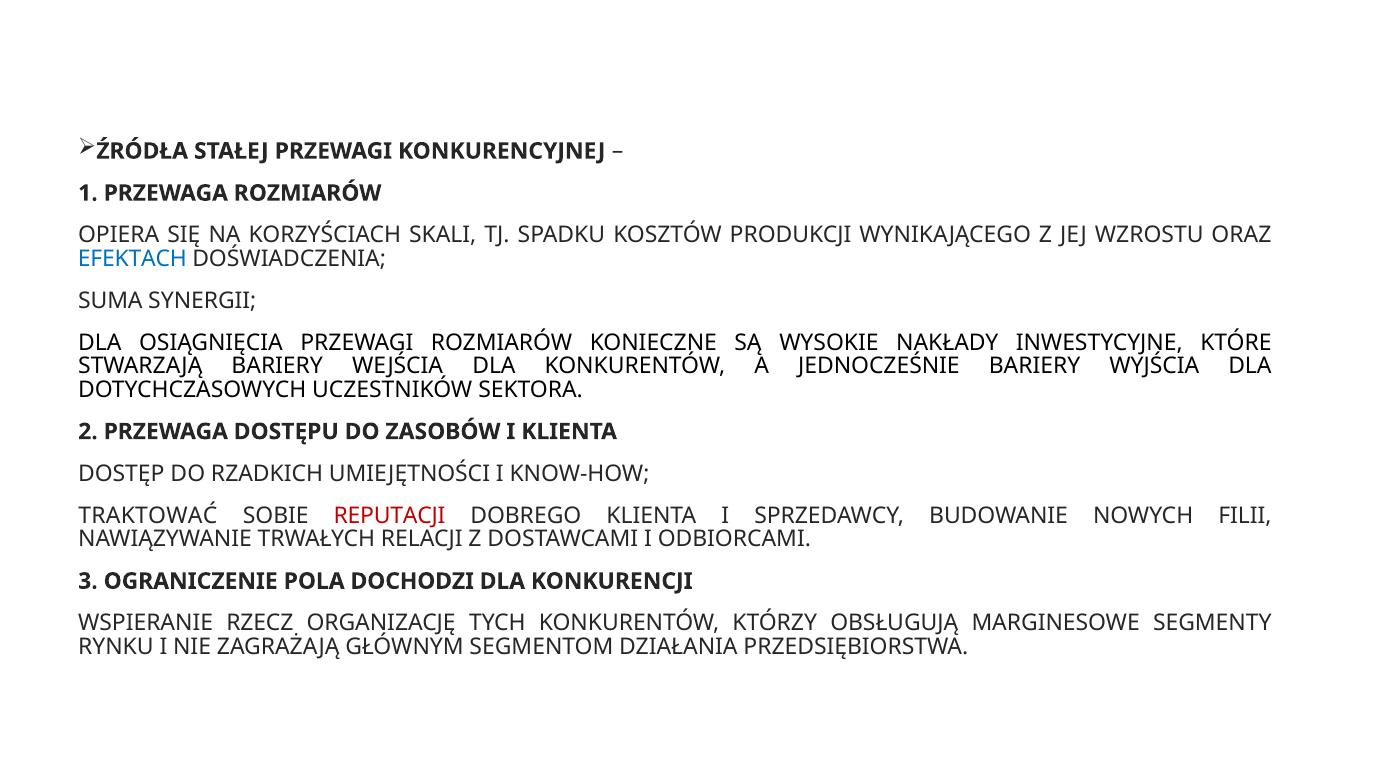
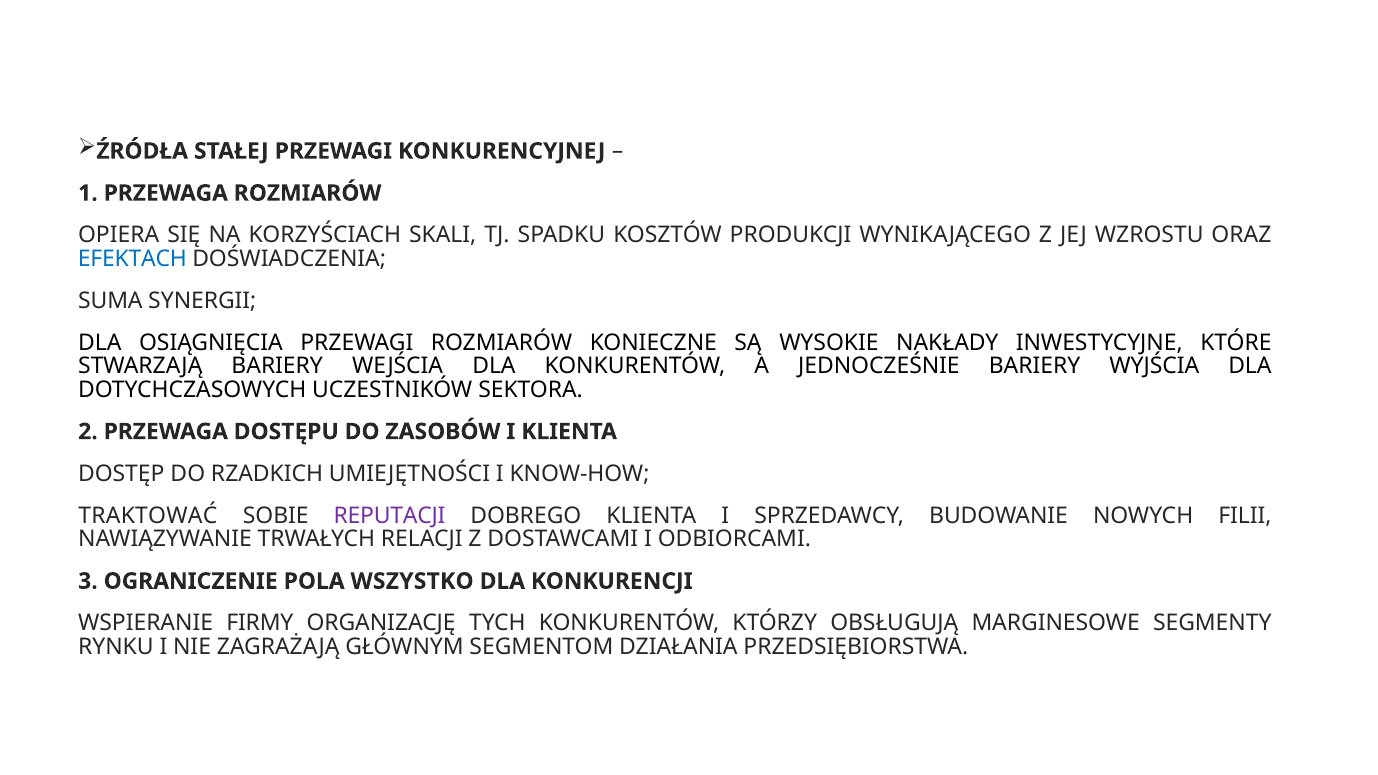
REPUTACJI colour: red -> purple
DOCHODZI: DOCHODZI -> WSZYSTKO
RZECZ: RZECZ -> FIRMY
